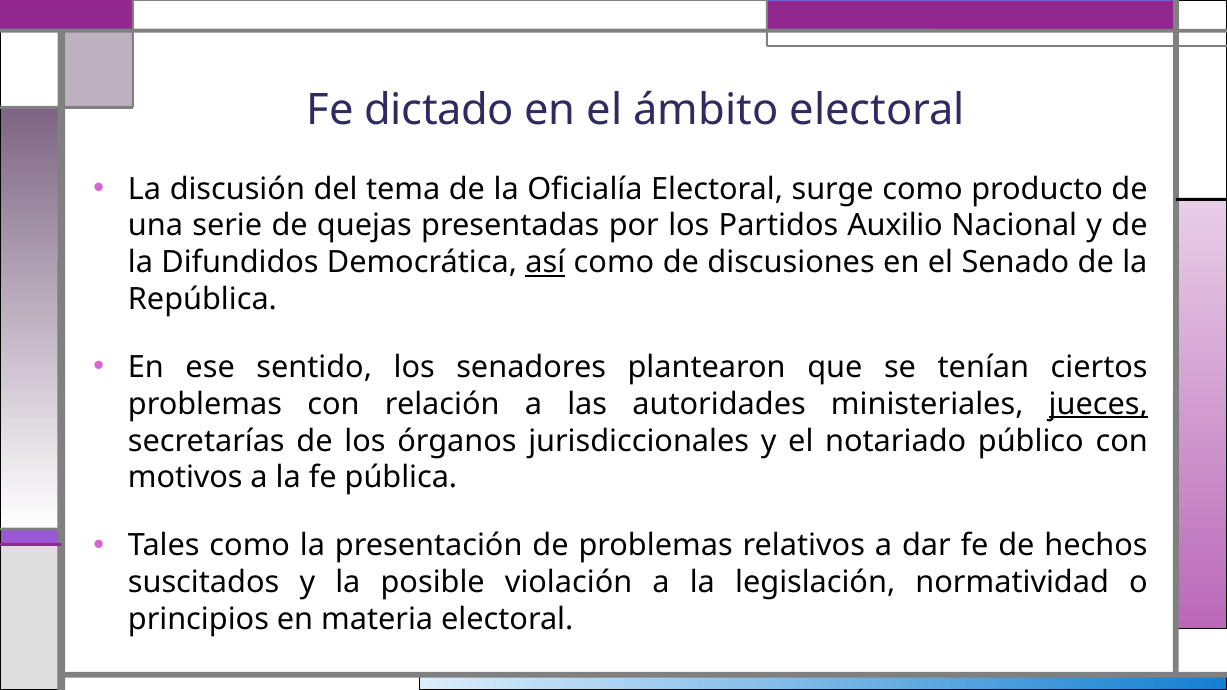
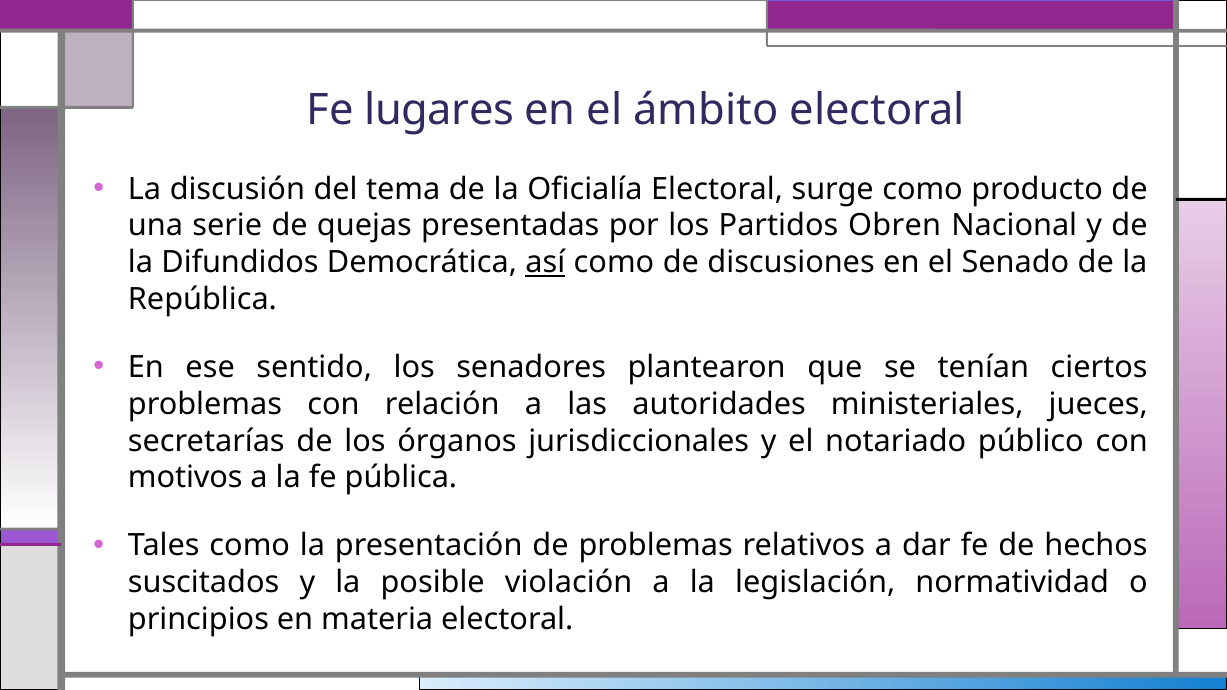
dictado: dictado -> lugares
Auxilio: Auxilio -> Obren
jueces underline: present -> none
